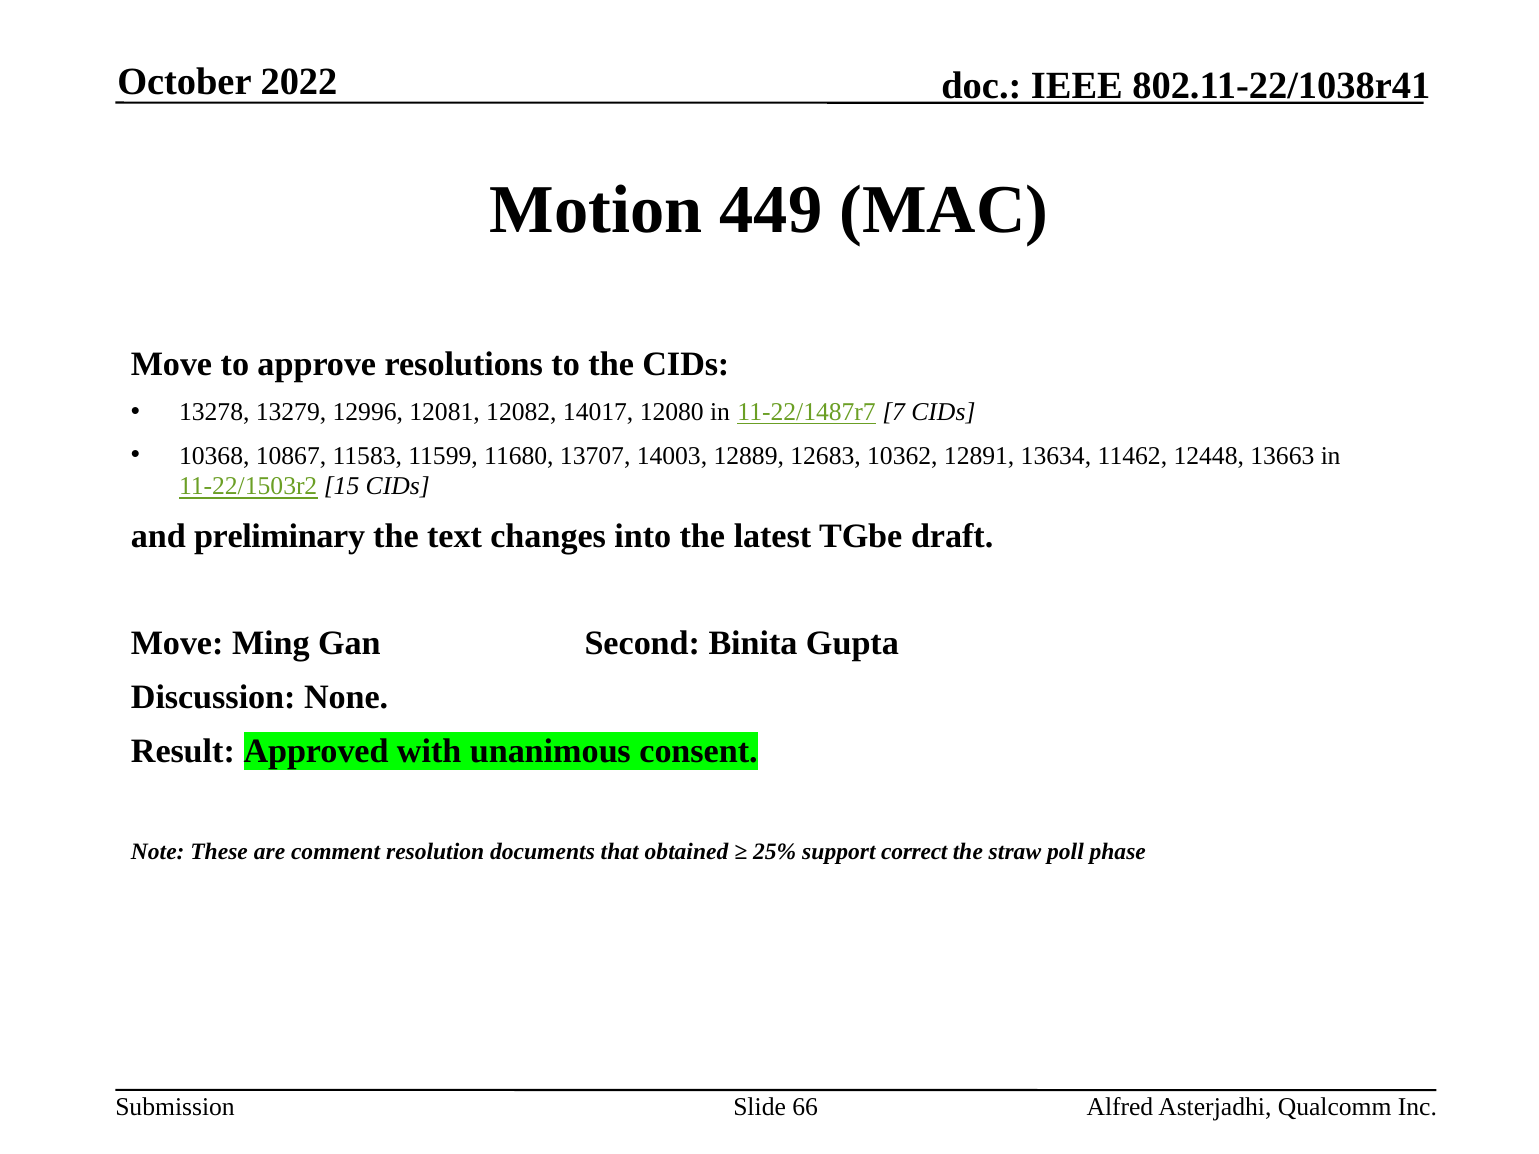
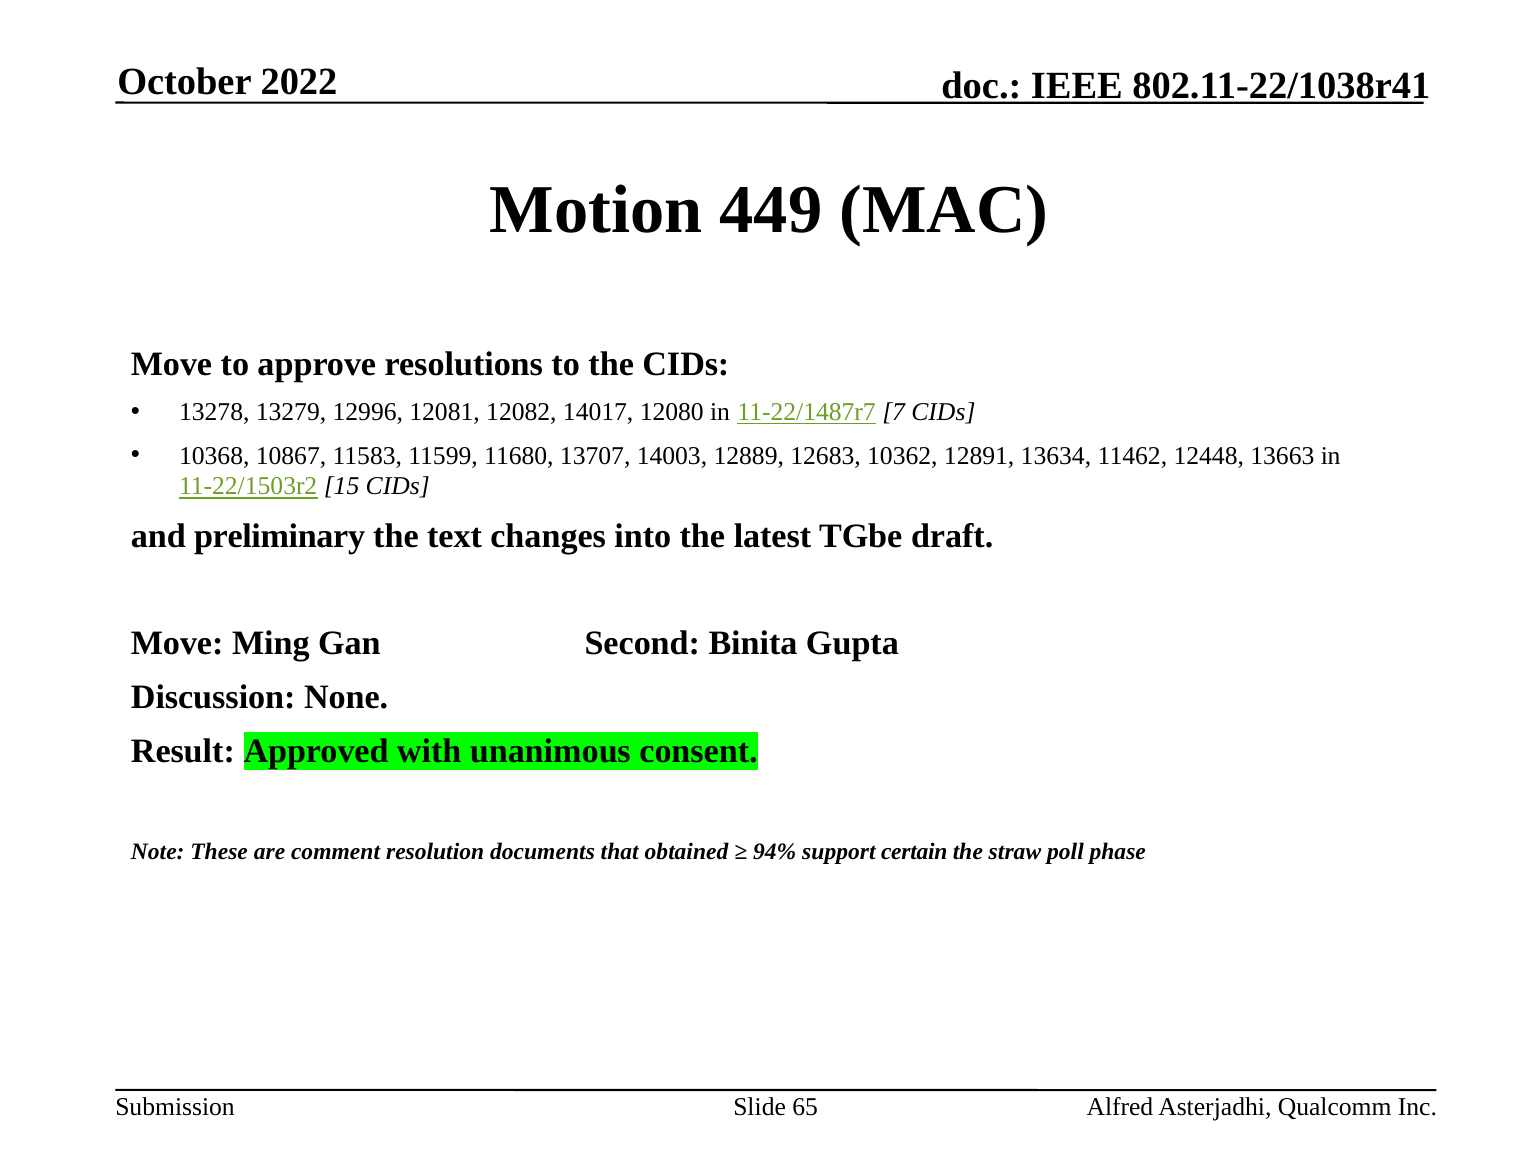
25%: 25% -> 94%
correct: correct -> certain
66: 66 -> 65
